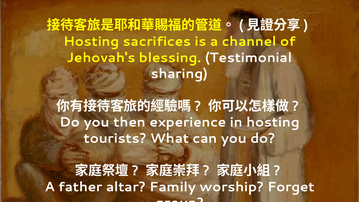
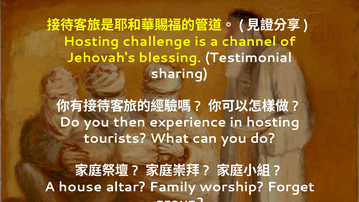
sacrifices: sacrifices -> challenge
father: father -> house
